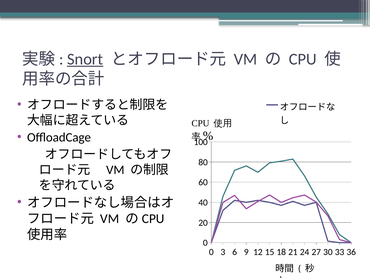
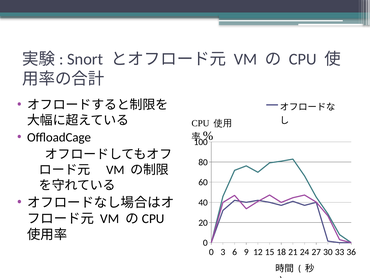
Snort underline: present -> none
